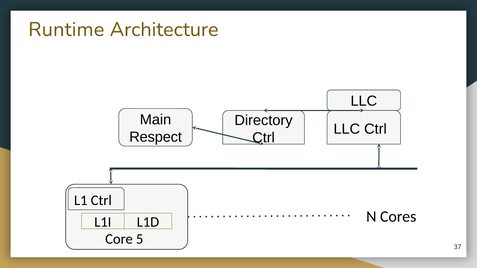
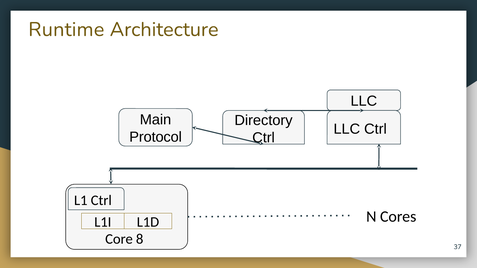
Respect: Respect -> Protocol
5: 5 -> 8
